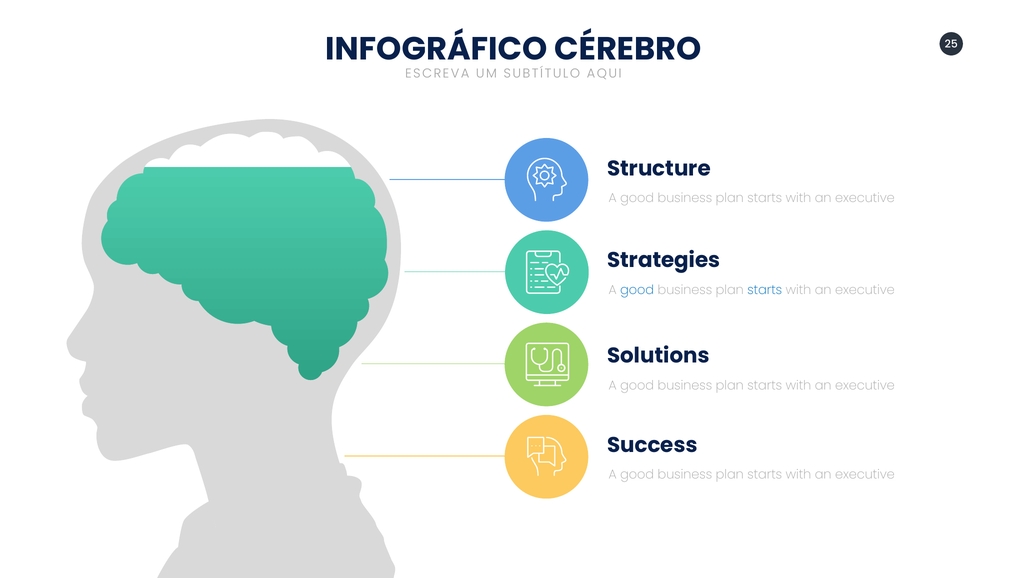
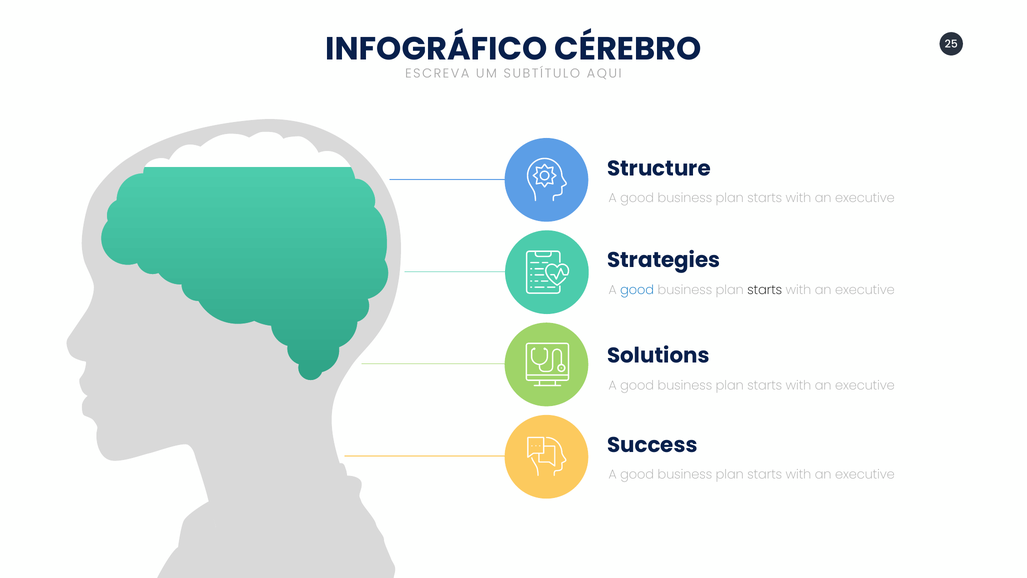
starts at (765, 290) colour: blue -> black
